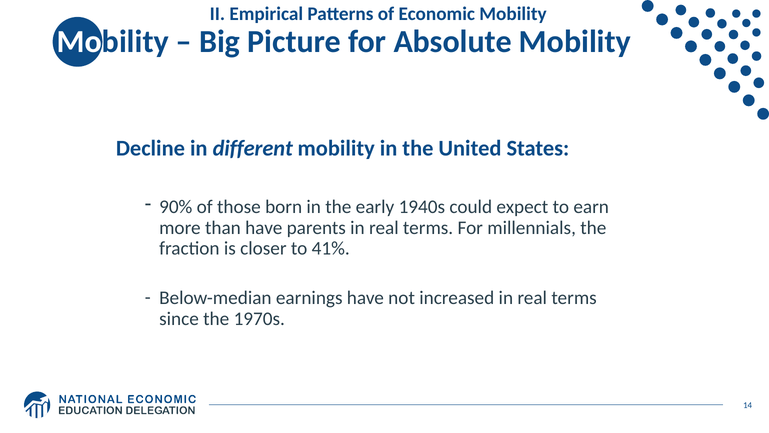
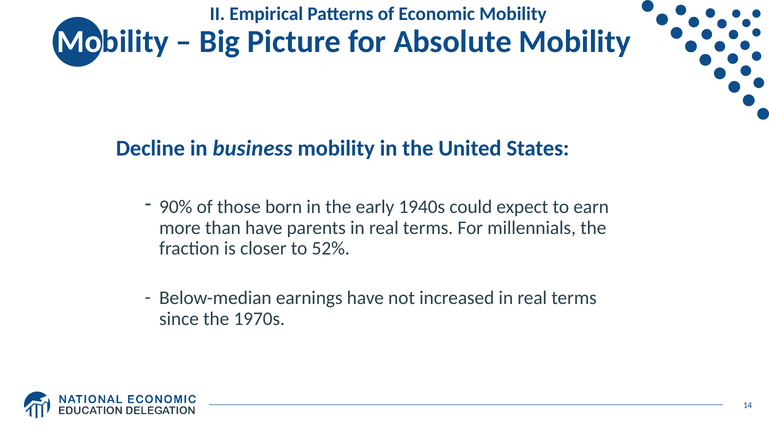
different: different -> business
41%: 41% -> 52%
